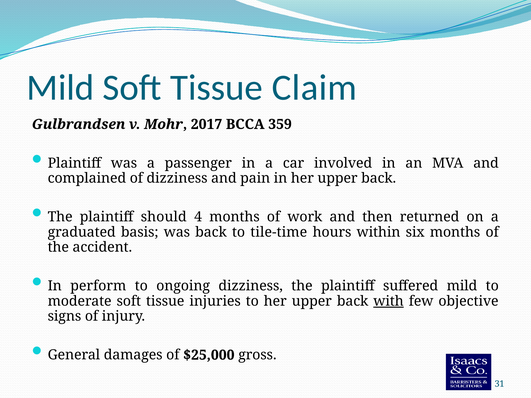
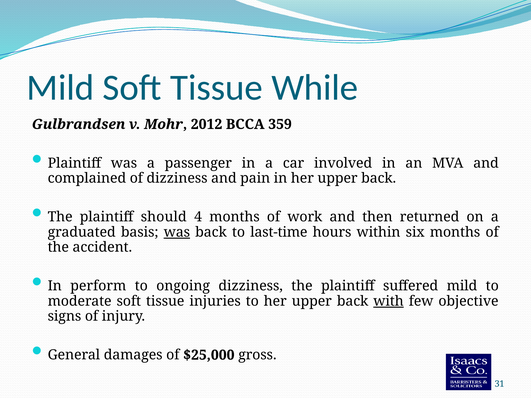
Claim: Claim -> While
2017: 2017 -> 2012
was at (177, 232) underline: none -> present
tile-time: tile-time -> last-time
